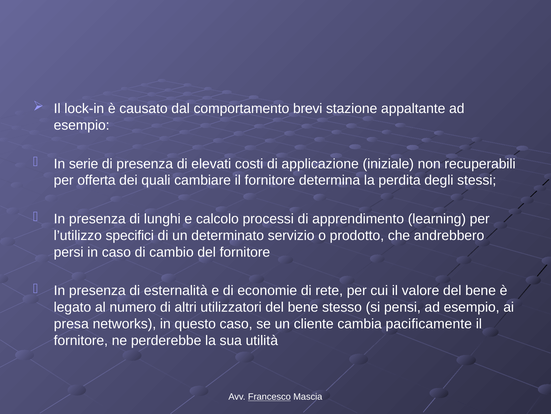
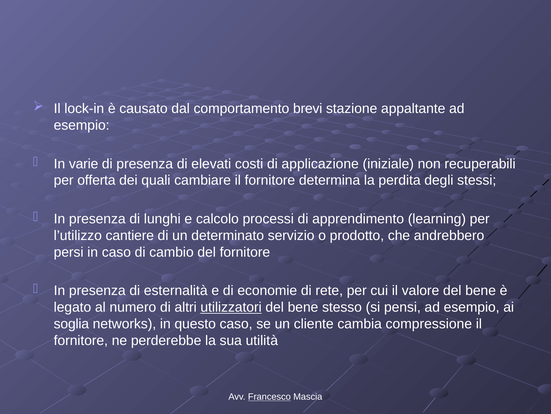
serie: serie -> varie
specifici: specifici -> cantiere
utilizzatori underline: none -> present
presa: presa -> soglia
pacificamente: pacificamente -> compressione
